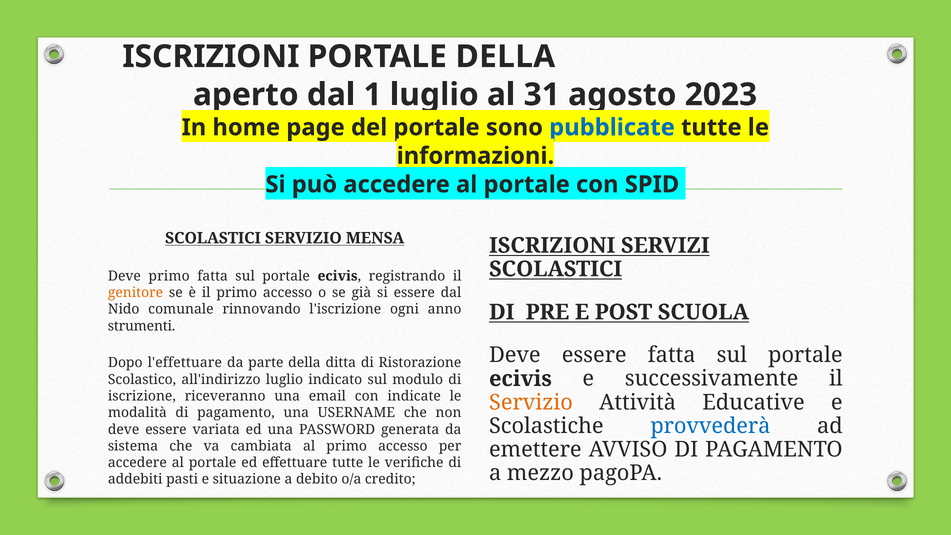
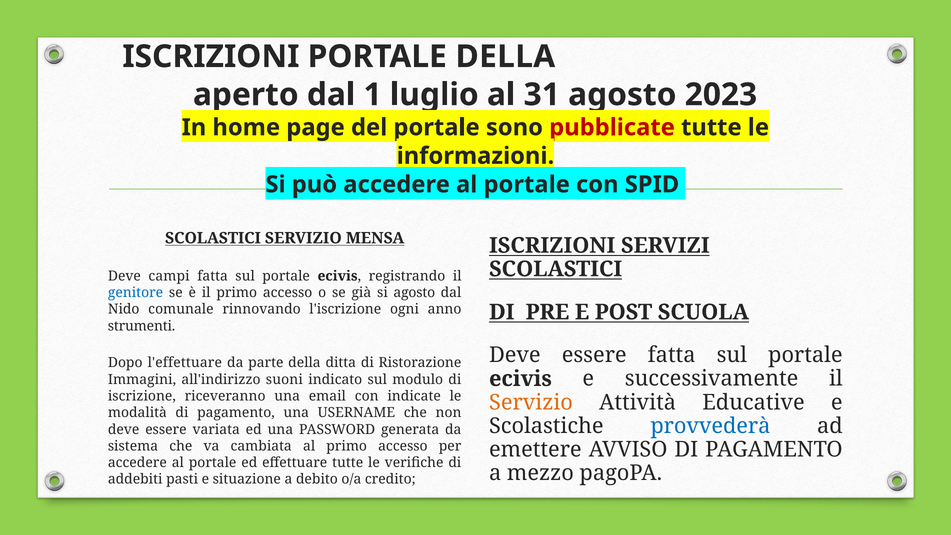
pubblicate colour: blue -> red
Deve primo: primo -> campi
genitore colour: orange -> blue
si essere: essere -> agosto
Scolastico: Scolastico -> Immagini
all'indirizzo luglio: luglio -> suoni
